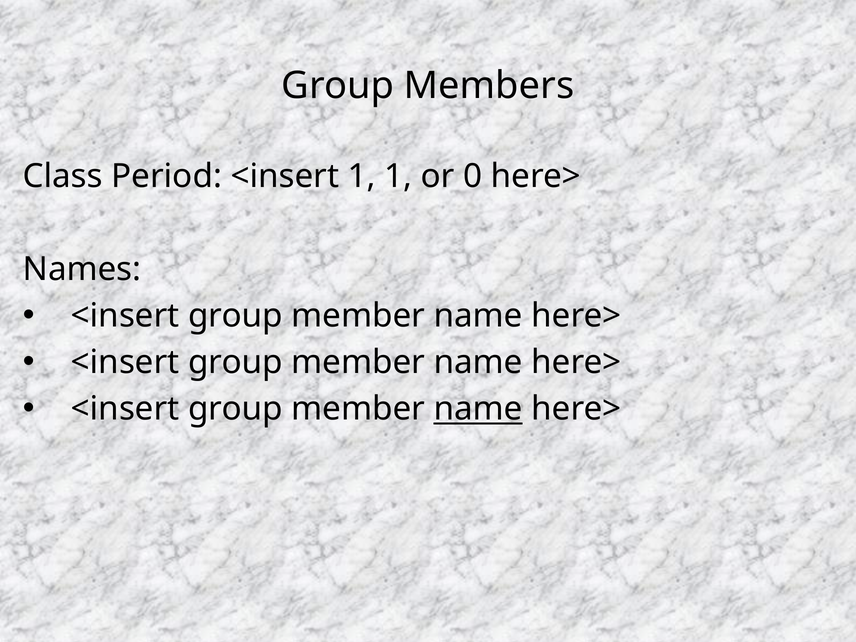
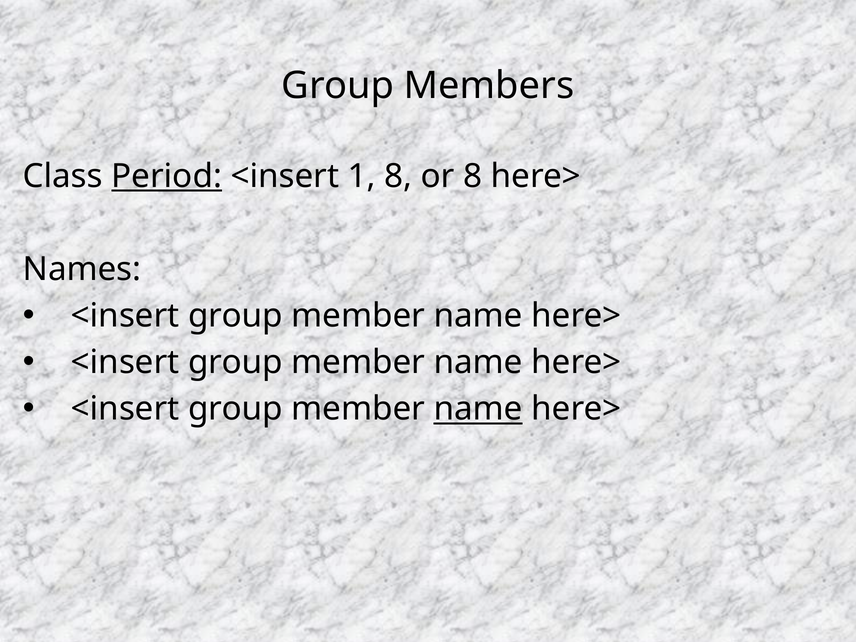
Period underline: none -> present
1 1: 1 -> 8
or 0: 0 -> 8
